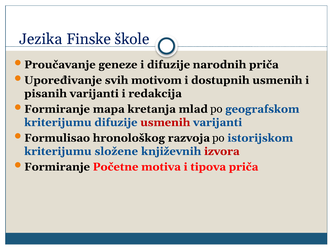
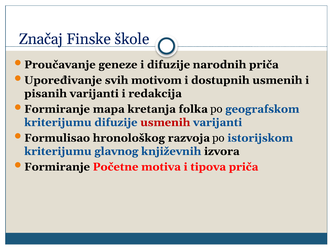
Jezika: Jezika -> Značaj
mlad: mlad -> folka
složene: složene -> glavnog
izvora colour: red -> black
